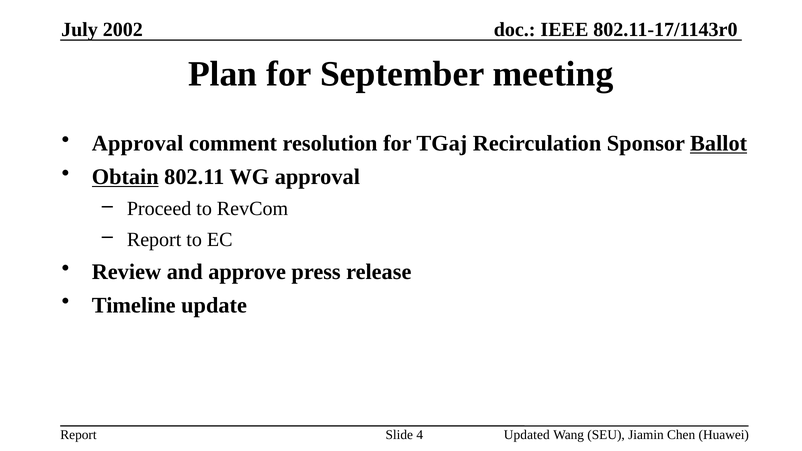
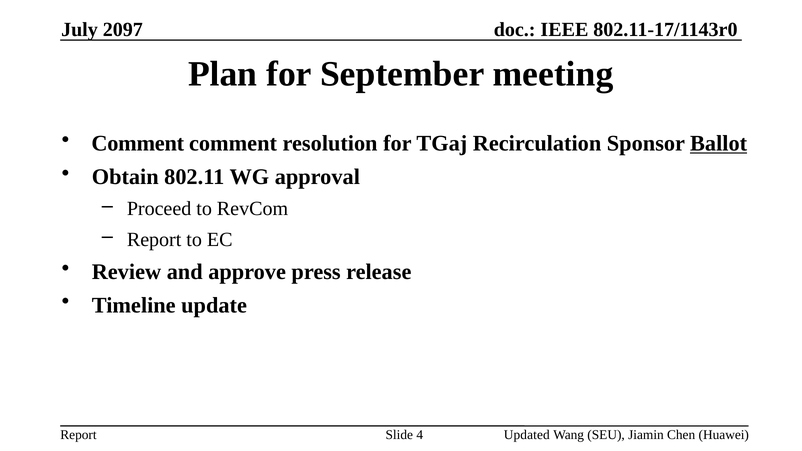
2002: 2002 -> 2097
Approval at (138, 143): Approval -> Comment
Obtain underline: present -> none
